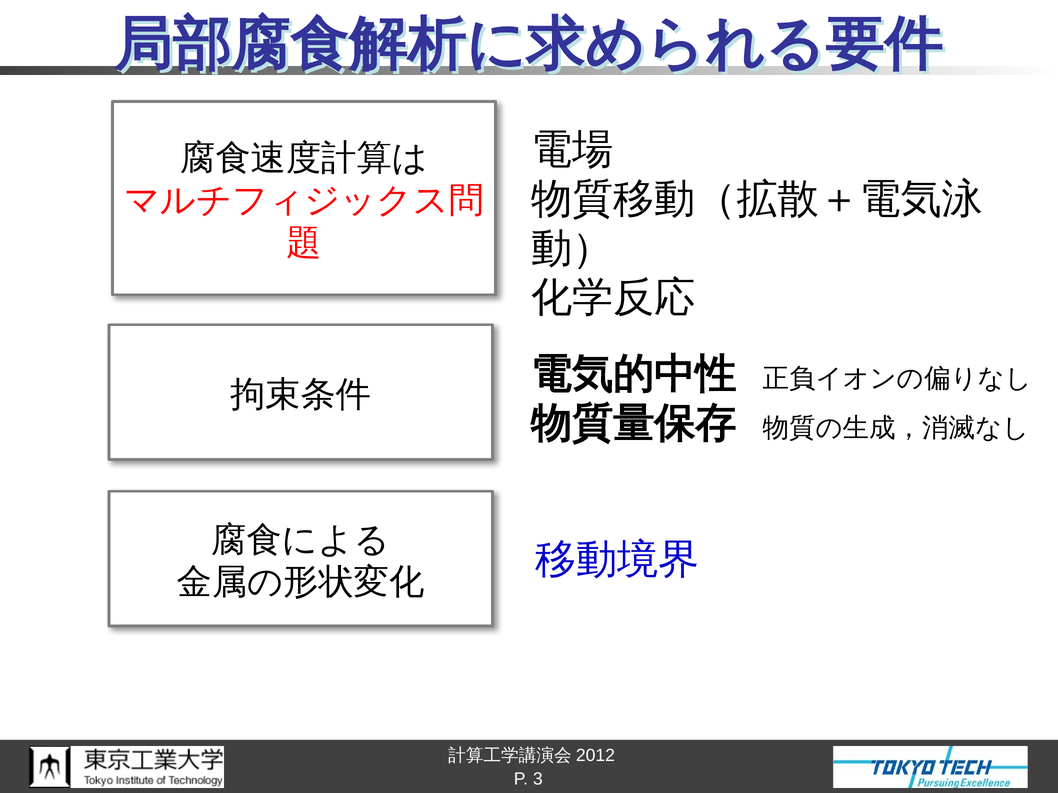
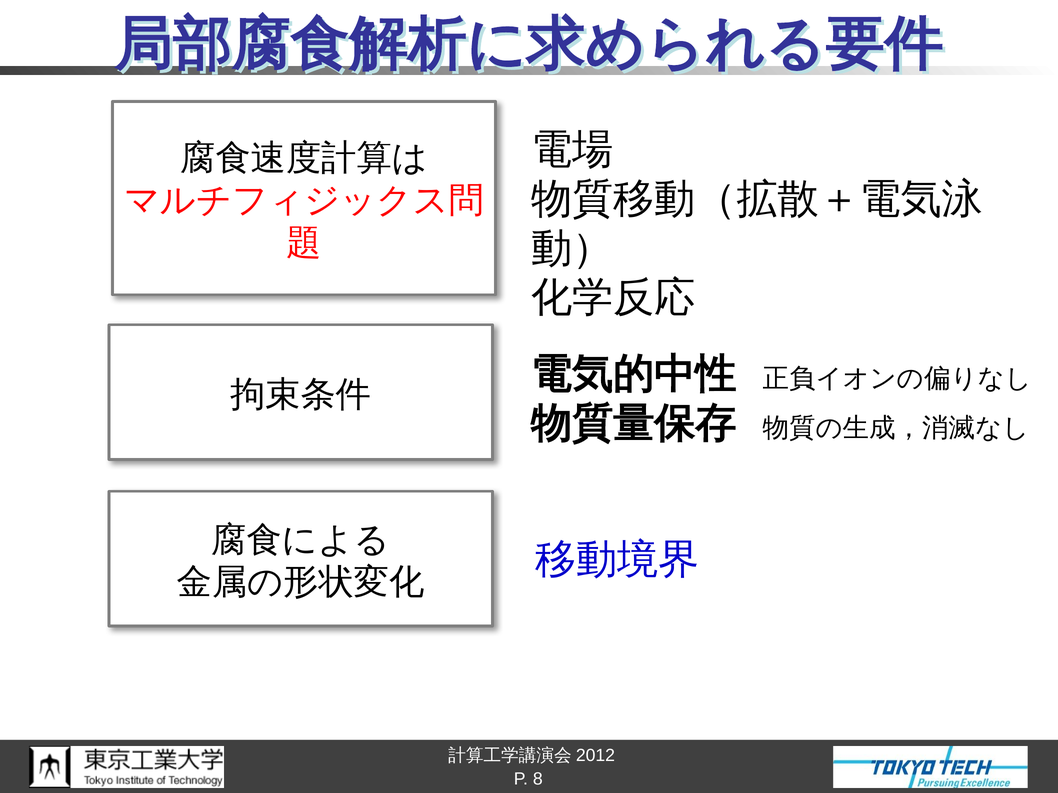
3: 3 -> 8
